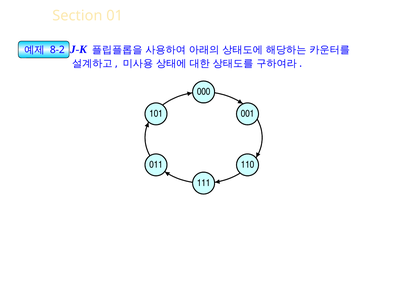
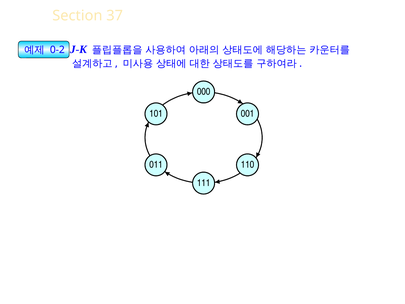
01: 01 -> 37
8-2: 8-2 -> 0-2
